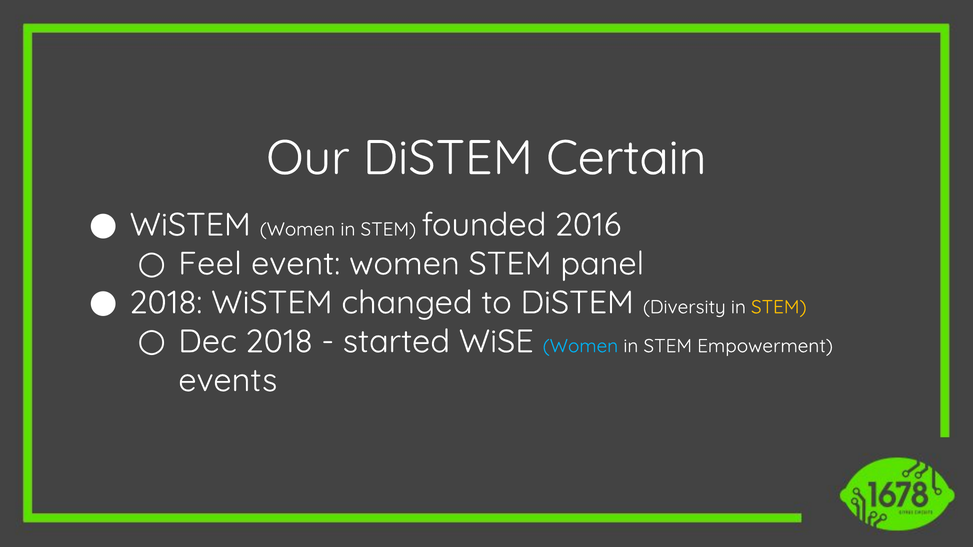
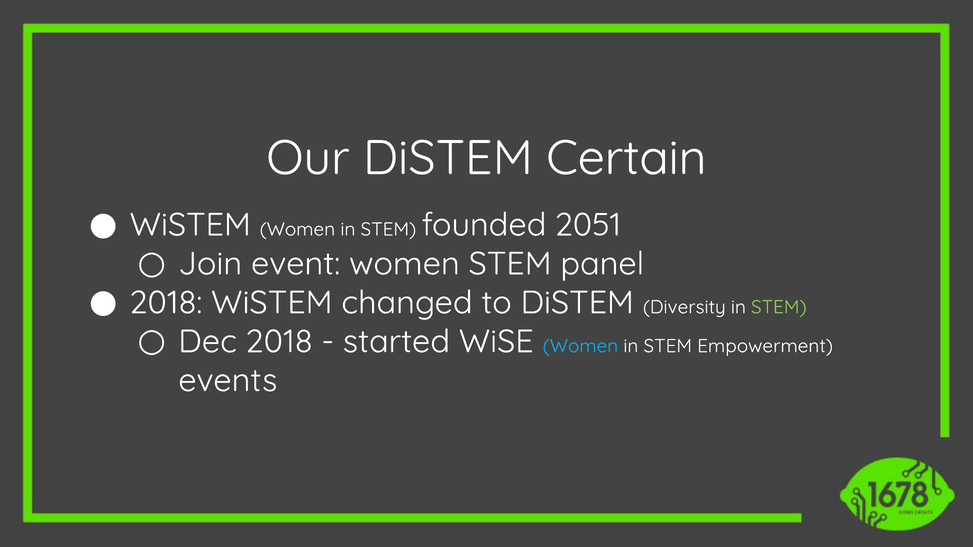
2016: 2016 -> 2051
Feel: Feel -> Join
STEM at (779, 307) colour: yellow -> light green
